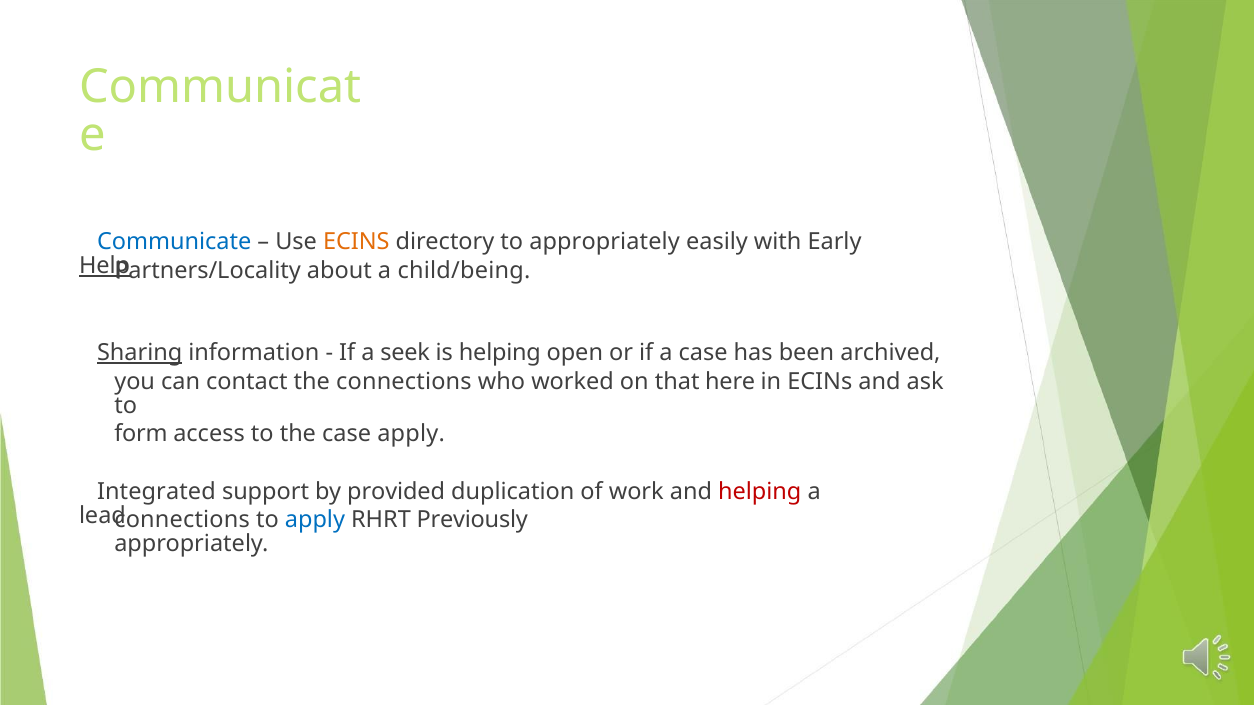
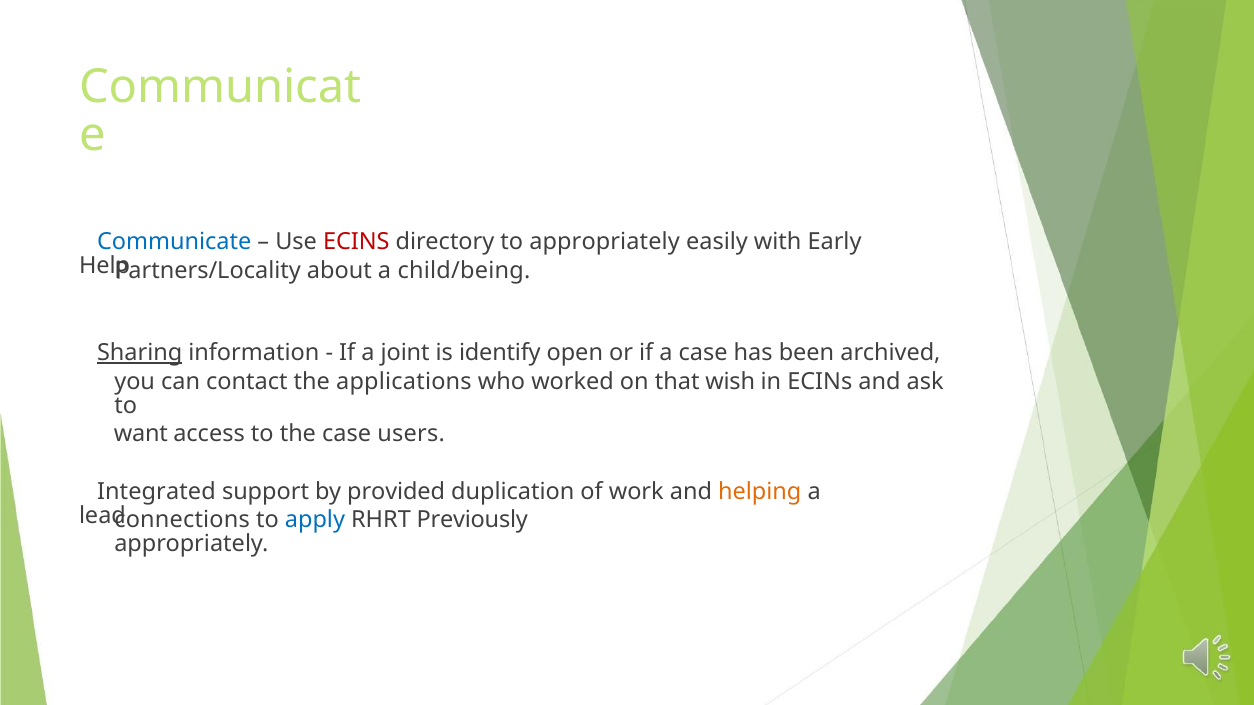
ECINS at (356, 242) colour: orange -> red
Help underline: present -> none
seek: seek -> joint
is helping: helping -> identify
the connections: connections -> applications
here: here -> wish
form: form -> want
case apply: apply -> users
helping at (760, 492) colour: red -> orange
